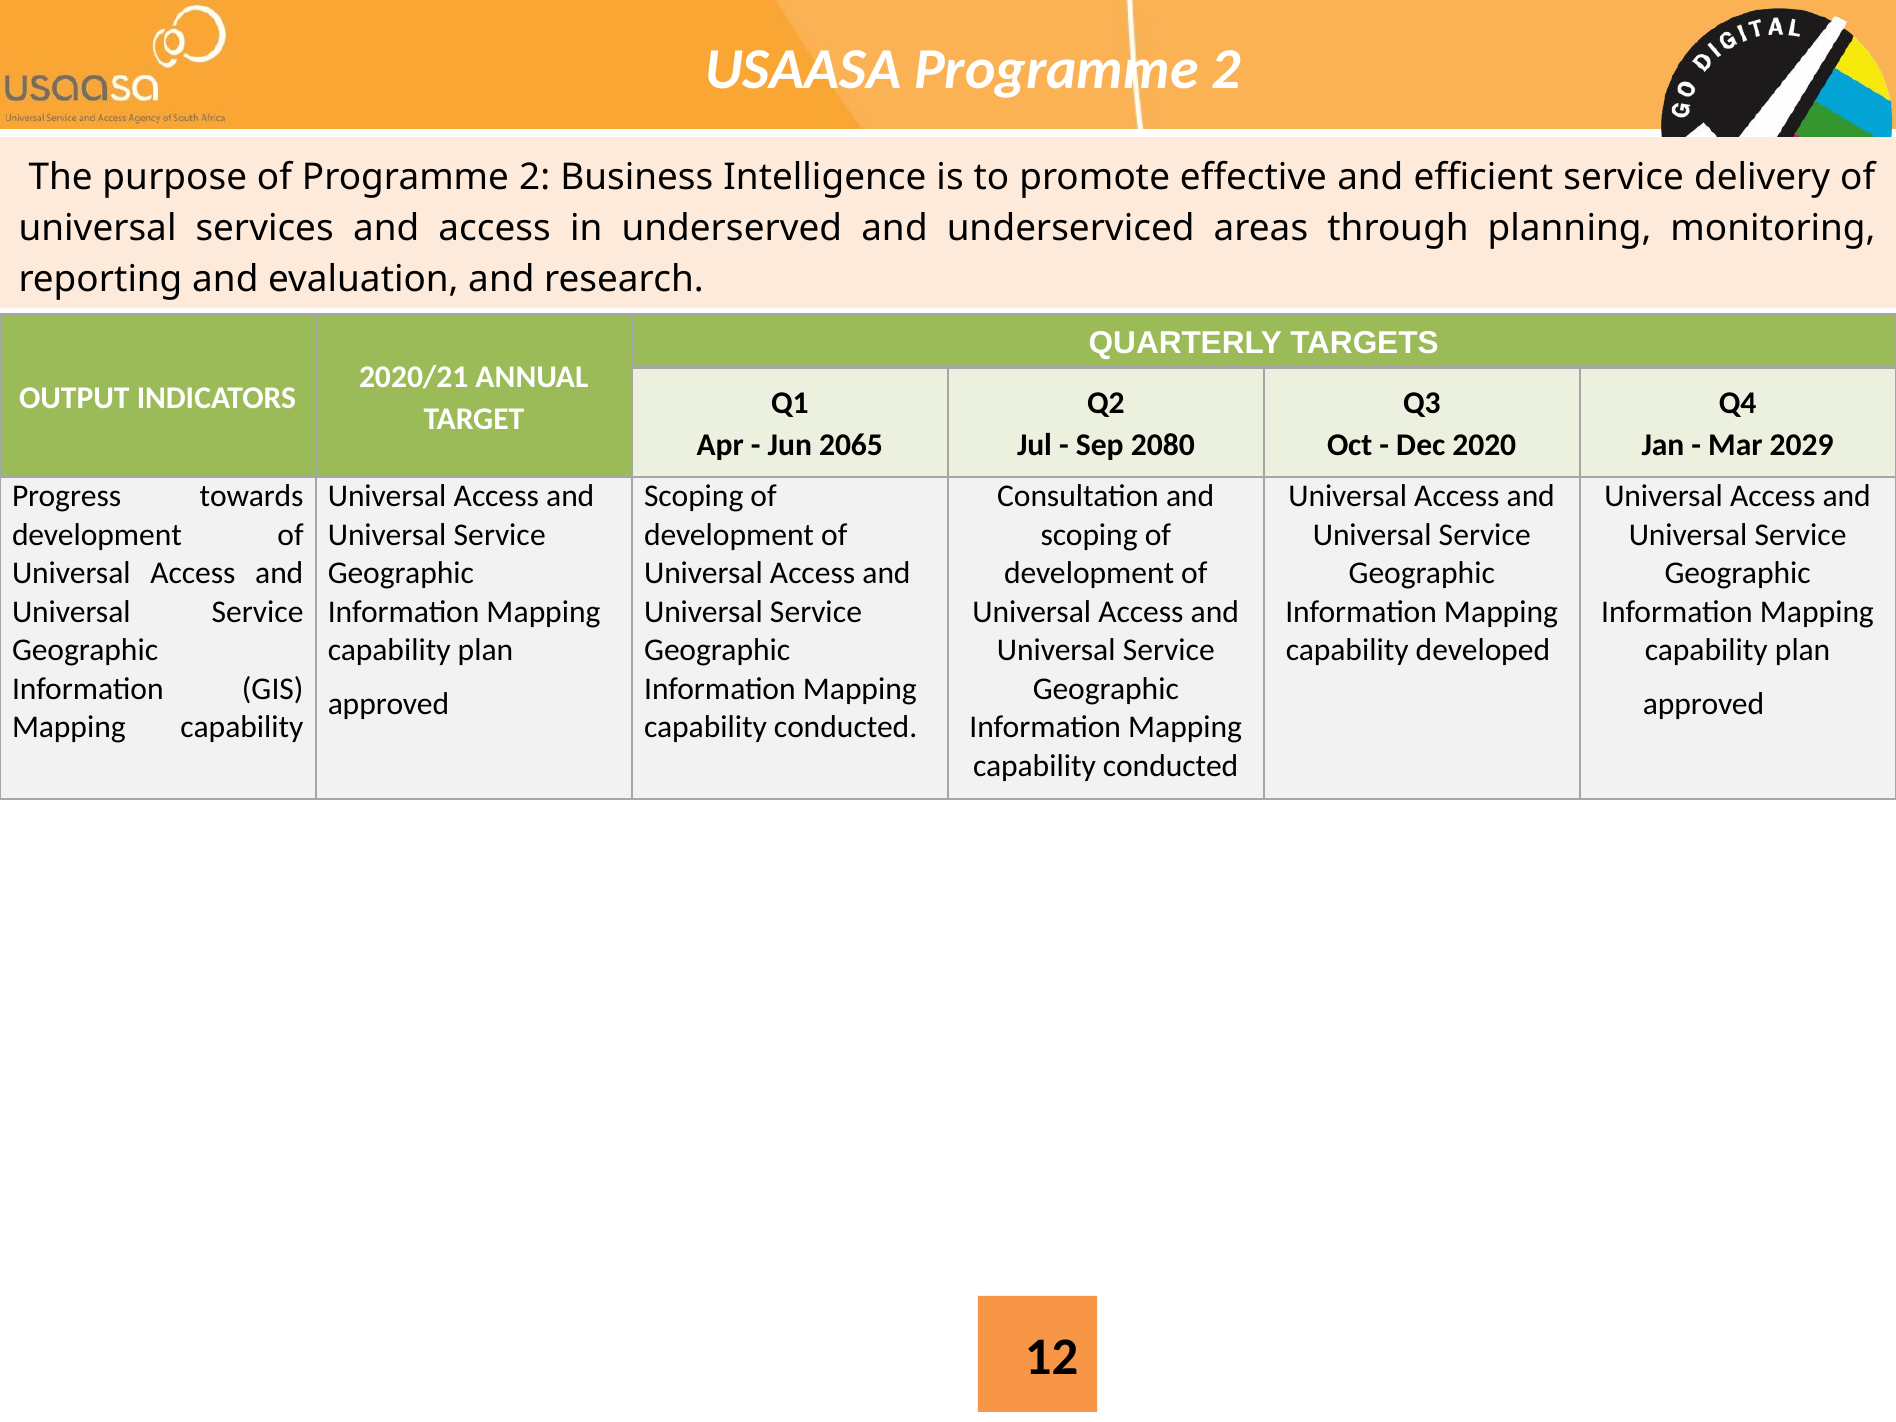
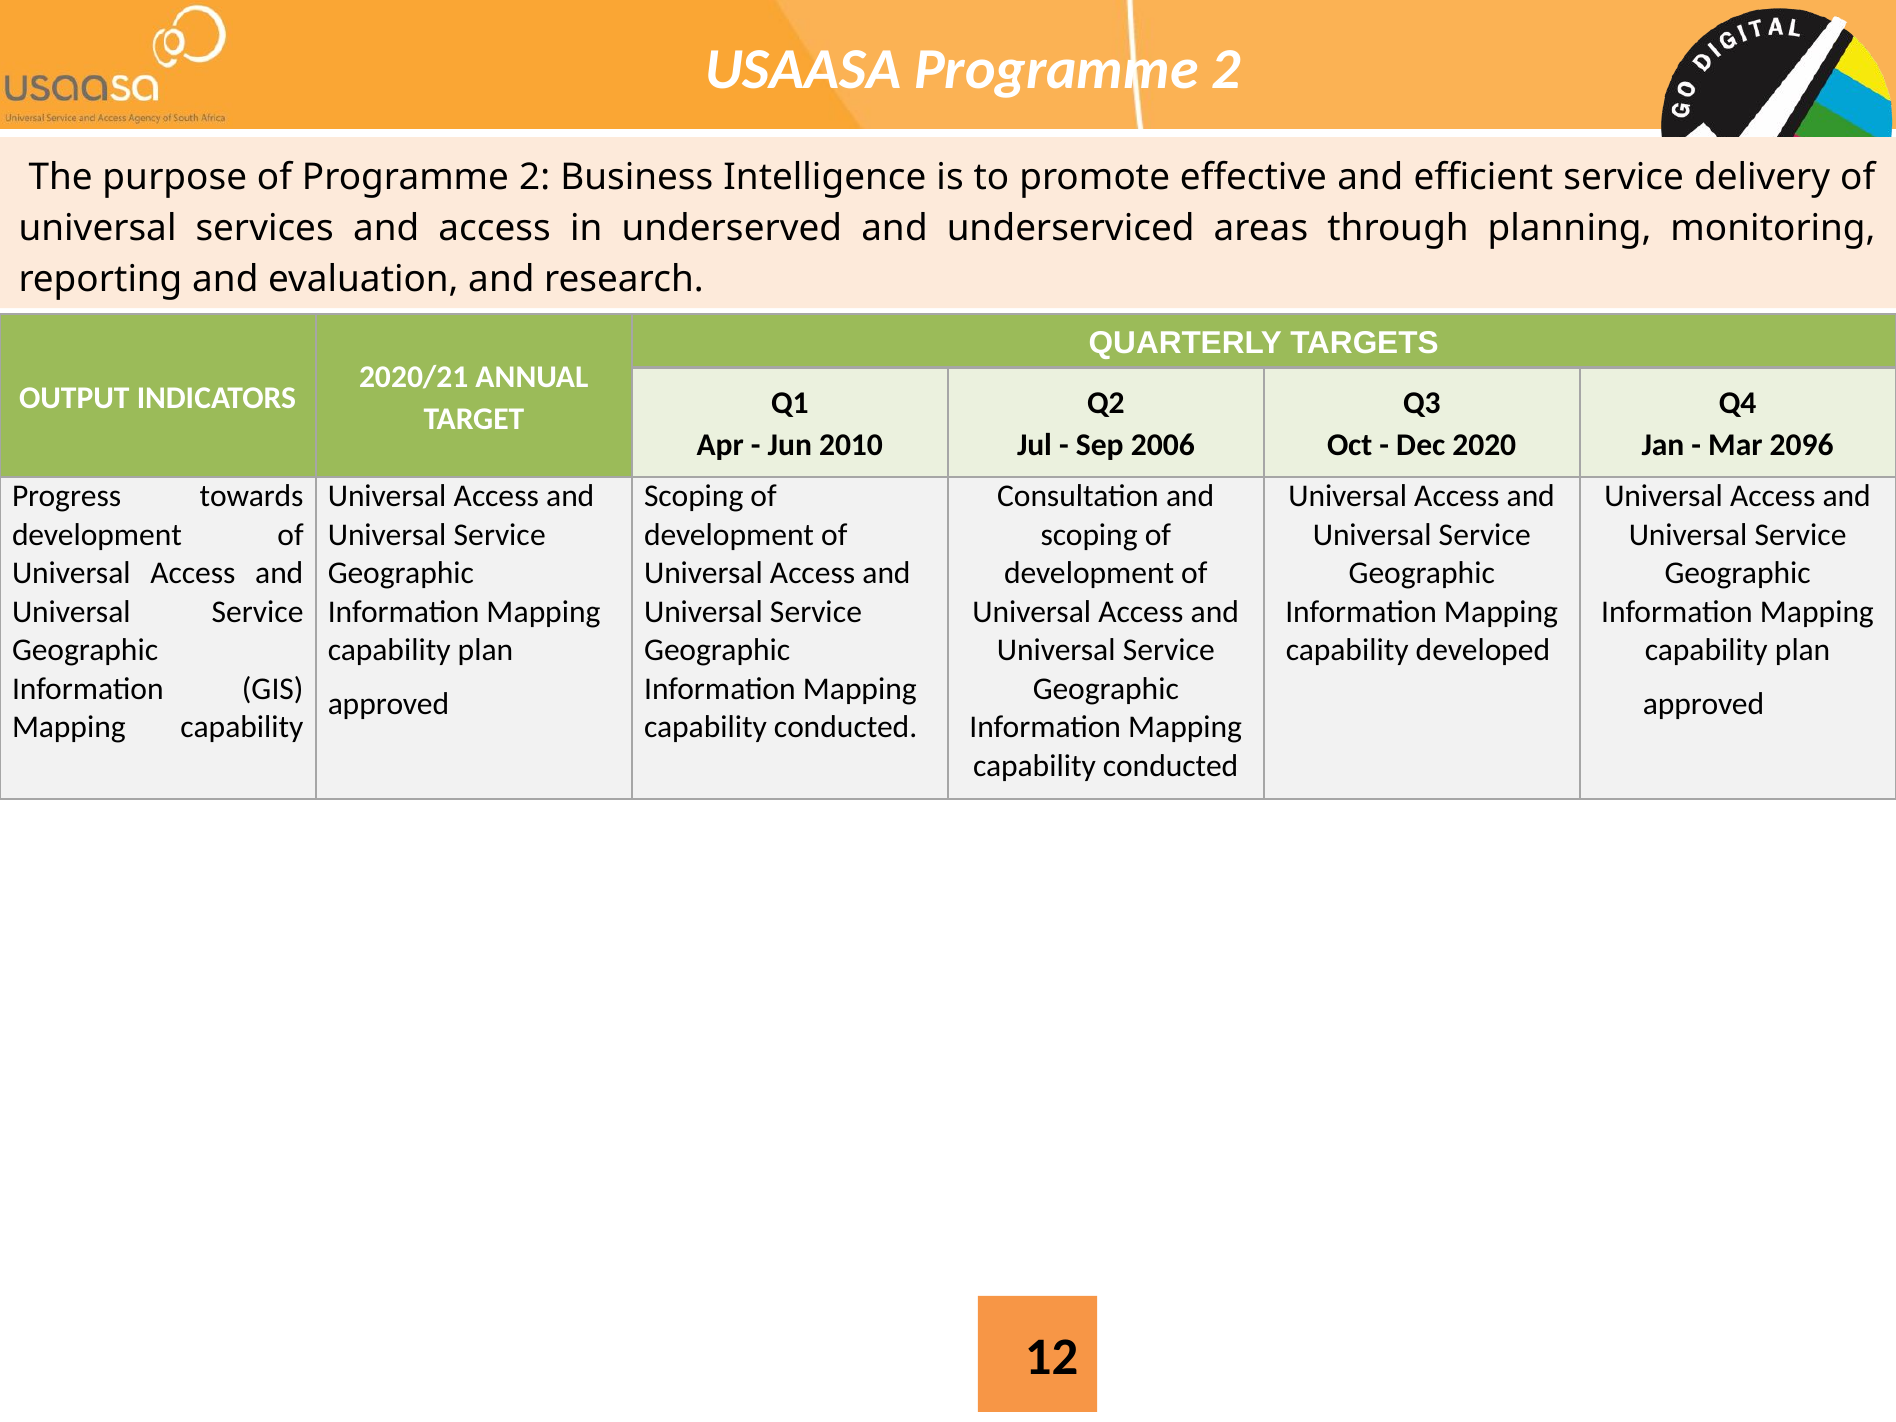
2065: 2065 -> 2010
2080: 2080 -> 2006
2029: 2029 -> 2096
